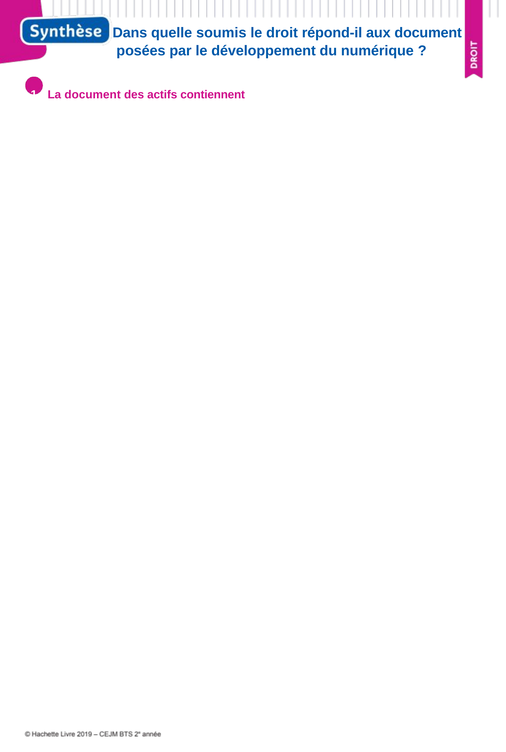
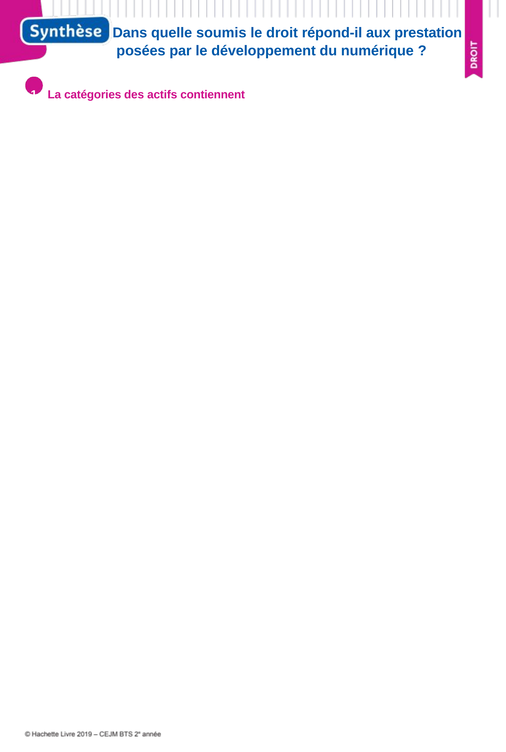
aux document: document -> prestation
La document: document -> catégories
